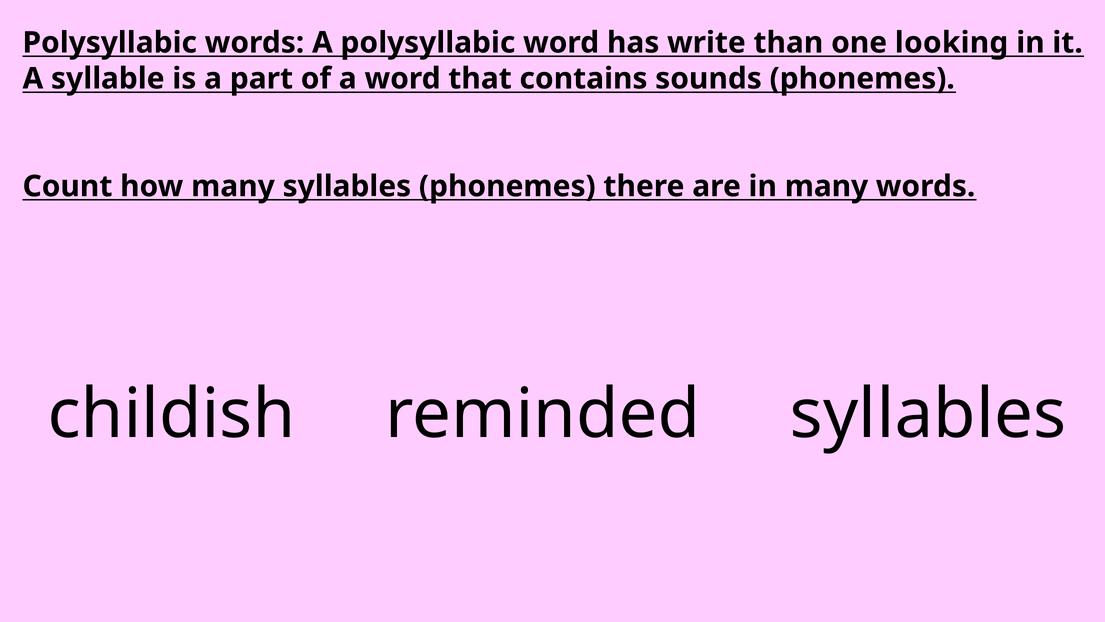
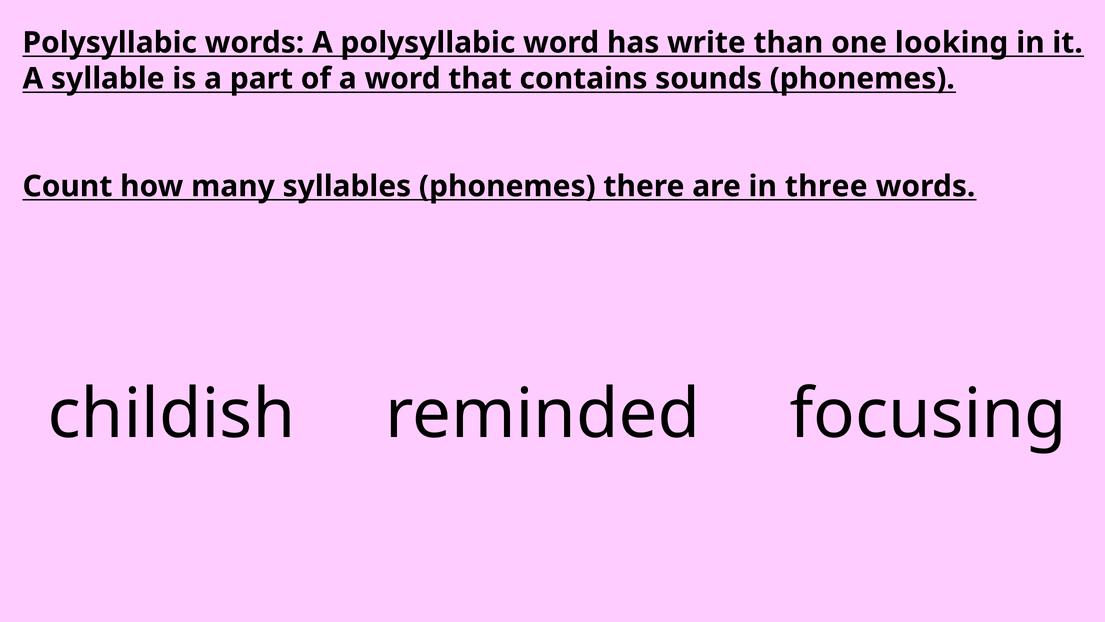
in many: many -> three
reminded syllables: syllables -> focusing
